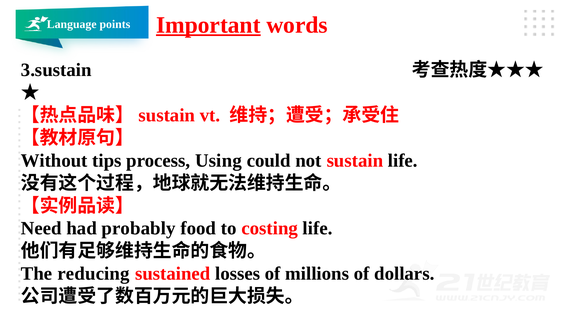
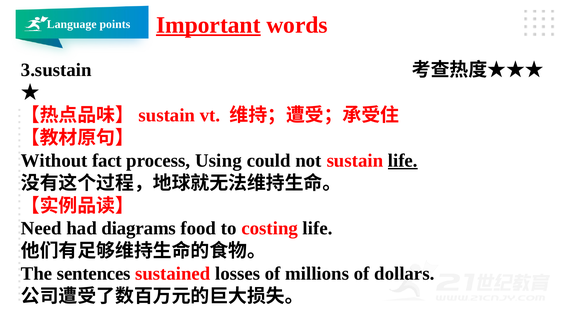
tips: tips -> fact
life at (403, 160) underline: none -> present
probably: probably -> diagrams
reducing: reducing -> sentences
